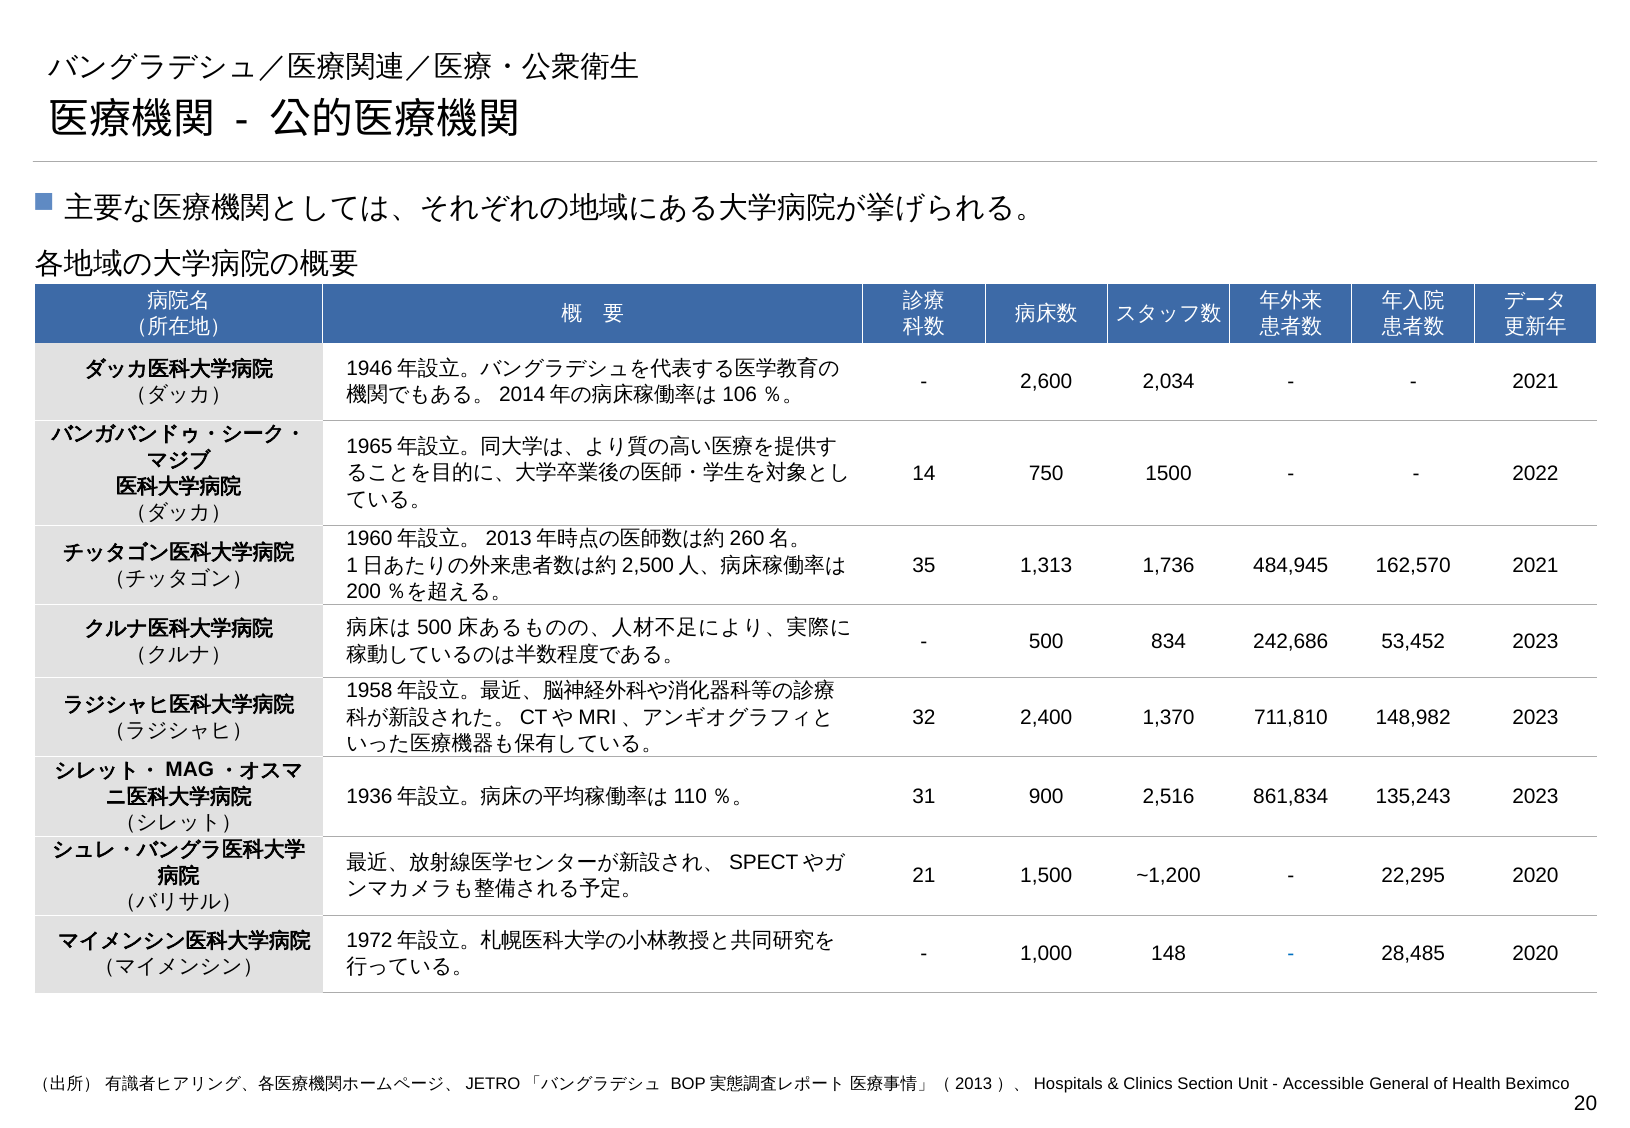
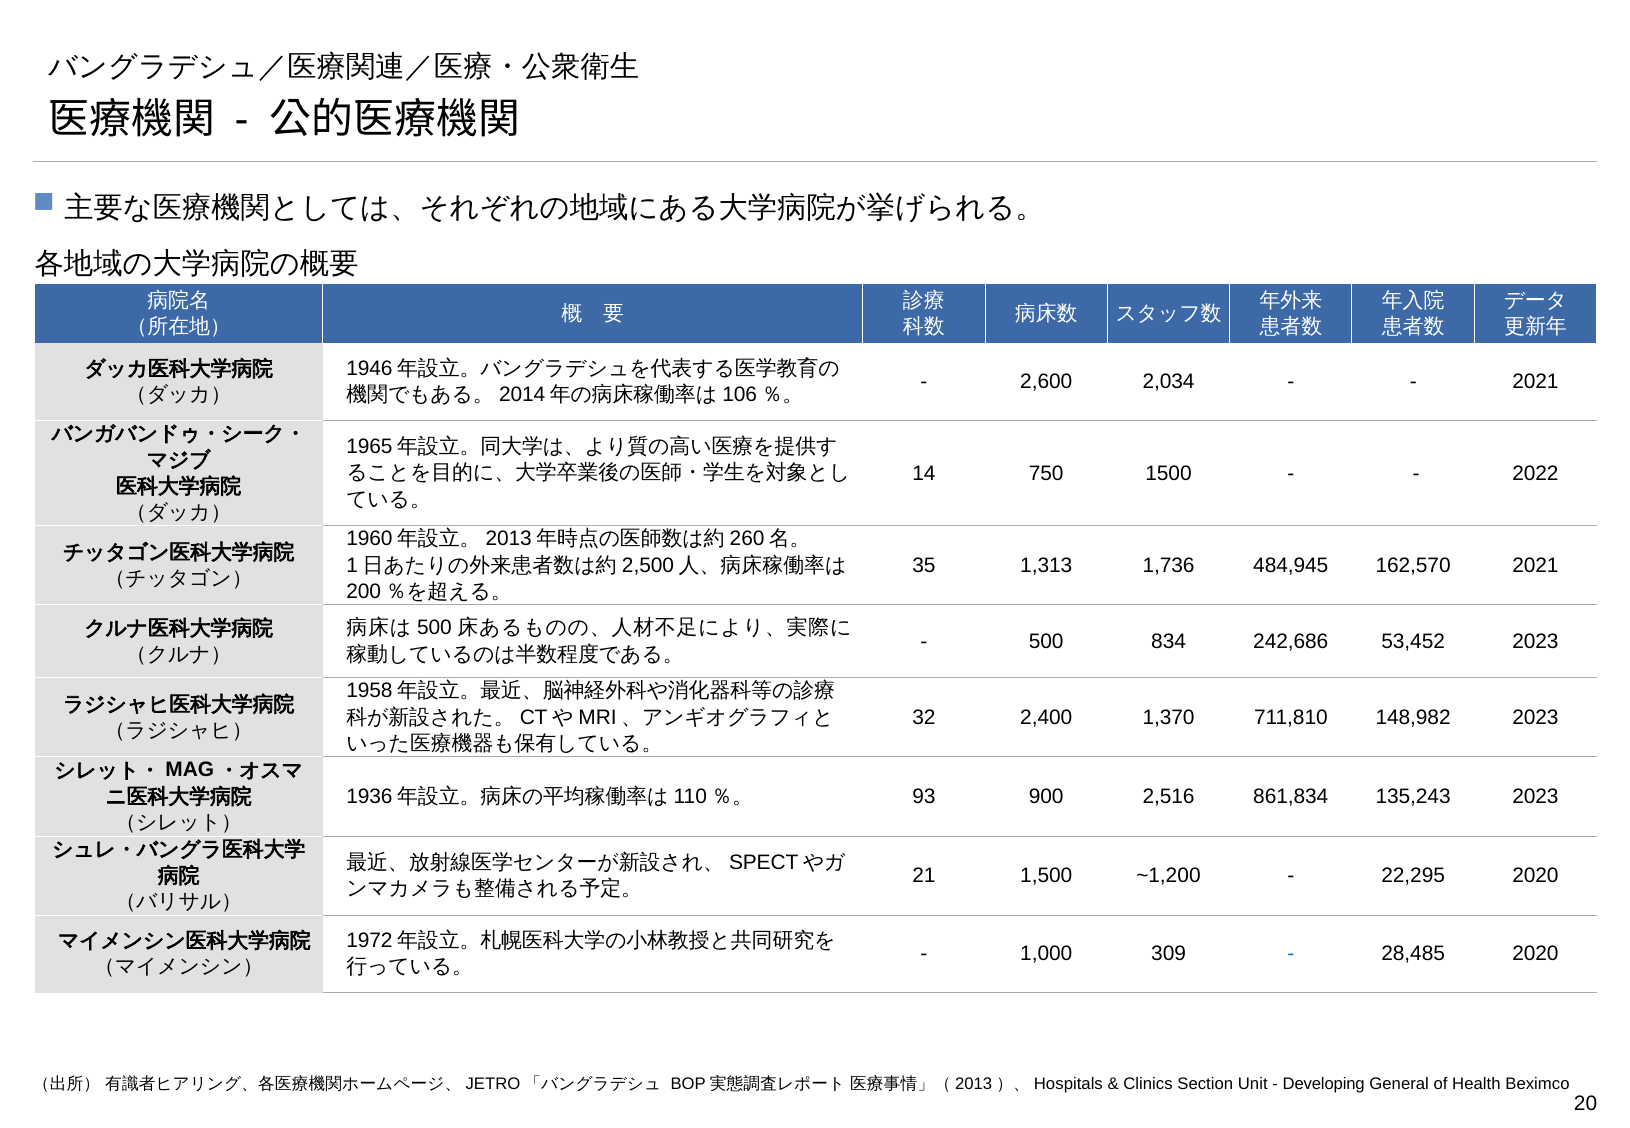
31: 31 -> 93
148: 148 -> 309
Accessible: Accessible -> Developing
